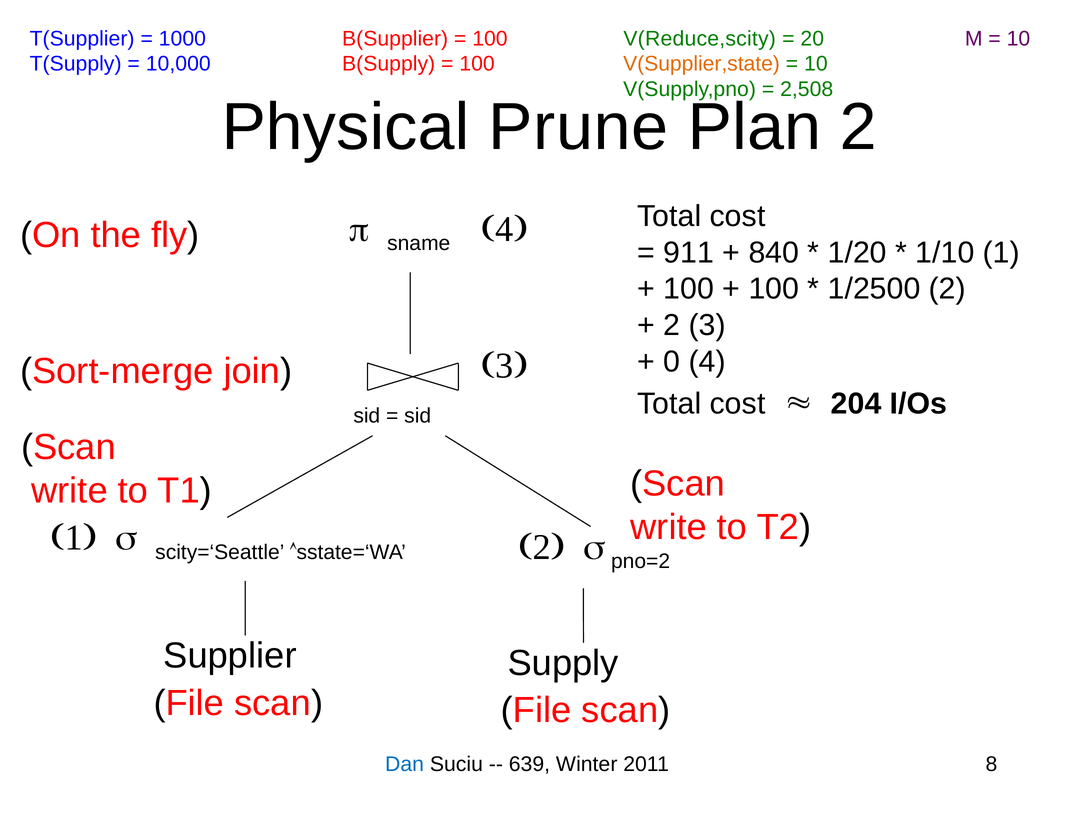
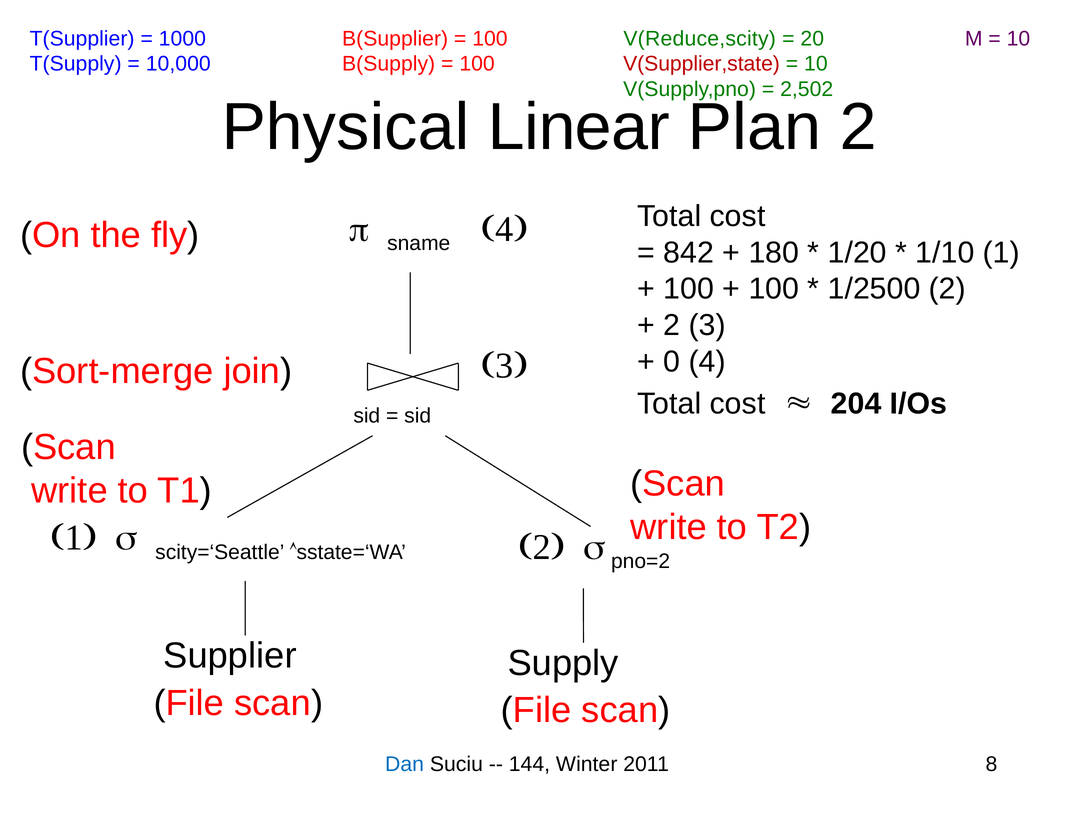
V(Supplier,state colour: orange -> red
2,508: 2,508 -> 2,502
Prune: Prune -> Linear
911: 911 -> 842
840: 840 -> 180
639: 639 -> 144
